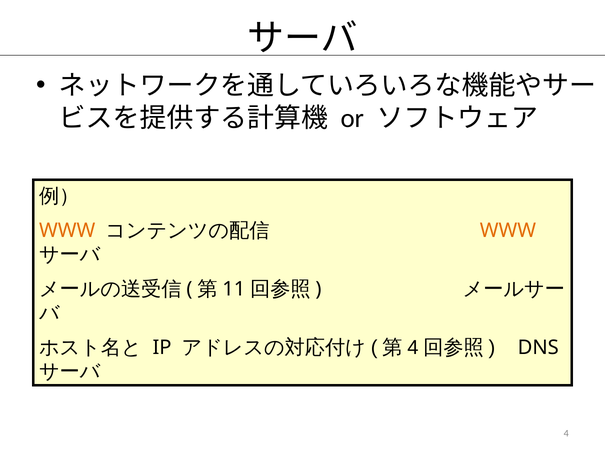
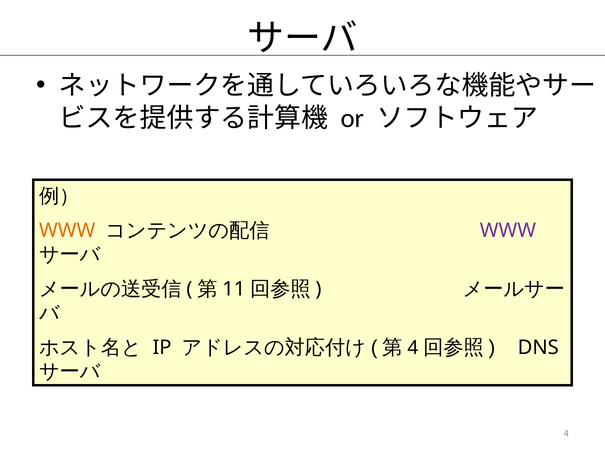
WWW at (508, 230) colour: orange -> purple
